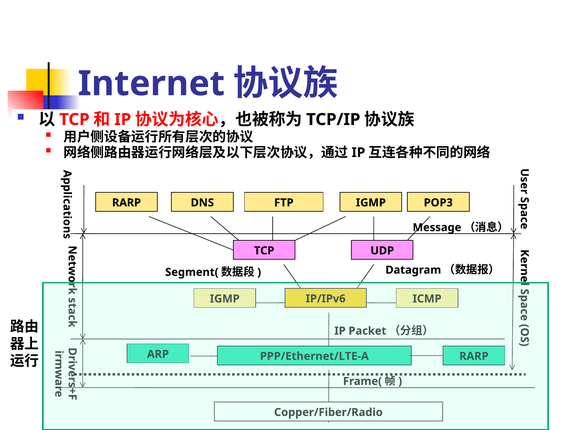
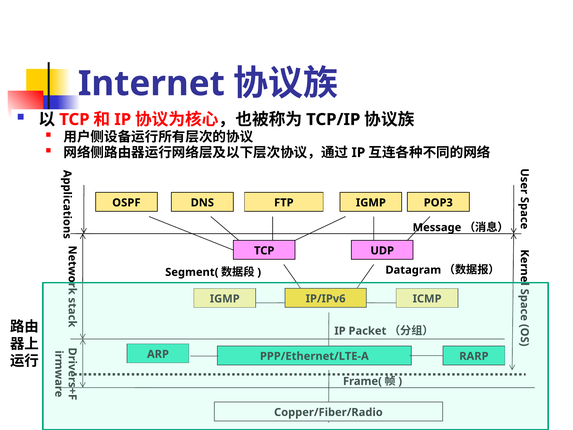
RARP at (126, 203): RARP -> OSPF
